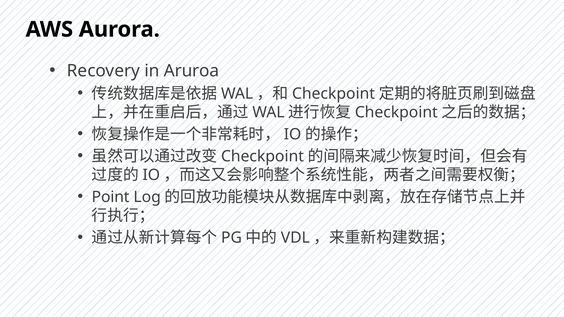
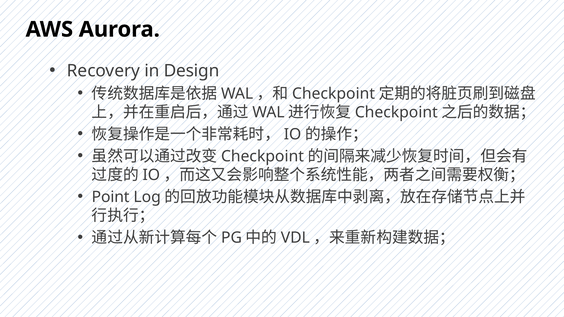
Aruroa: Aruroa -> Design
